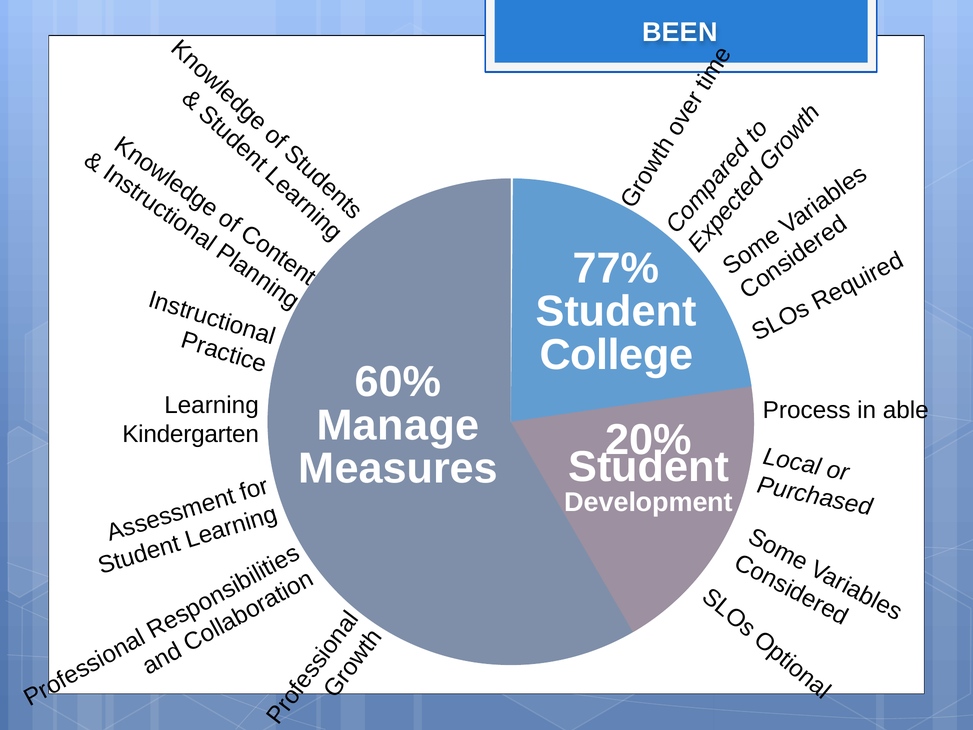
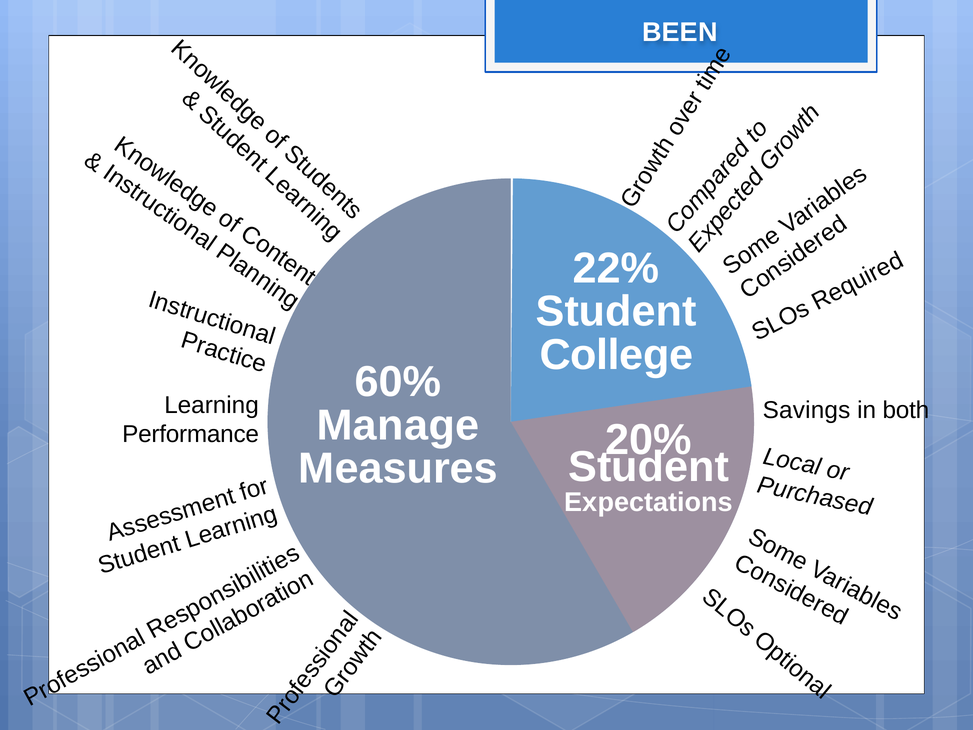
77%: 77% -> 22%
Process: Process -> Savings
able: able -> both
Kindergarten: Kindergarten -> Performance
Development: Development -> Expectations
